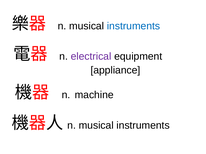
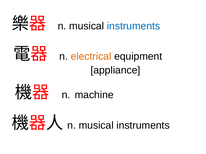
electrical colour: purple -> orange
